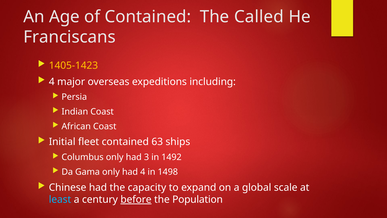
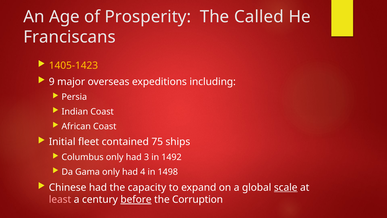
of Contained: Contained -> Prosperity
4 at (52, 82): 4 -> 9
63: 63 -> 75
scale underline: none -> present
least colour: light blue -> pink
Population: Population -> Corruption
